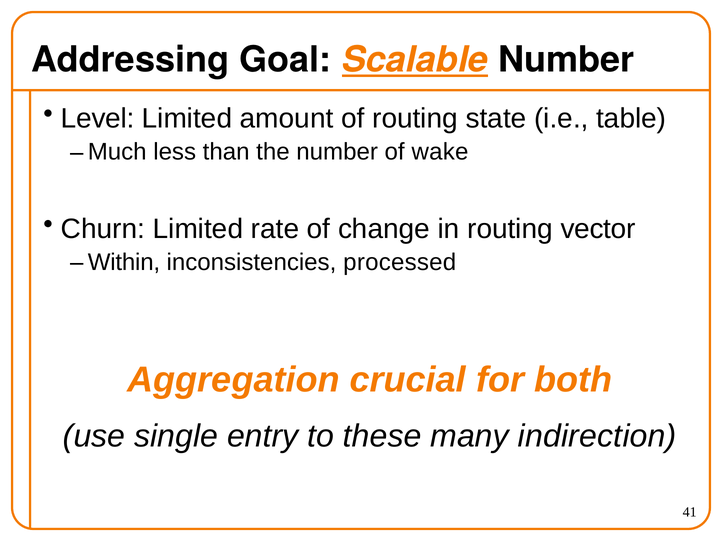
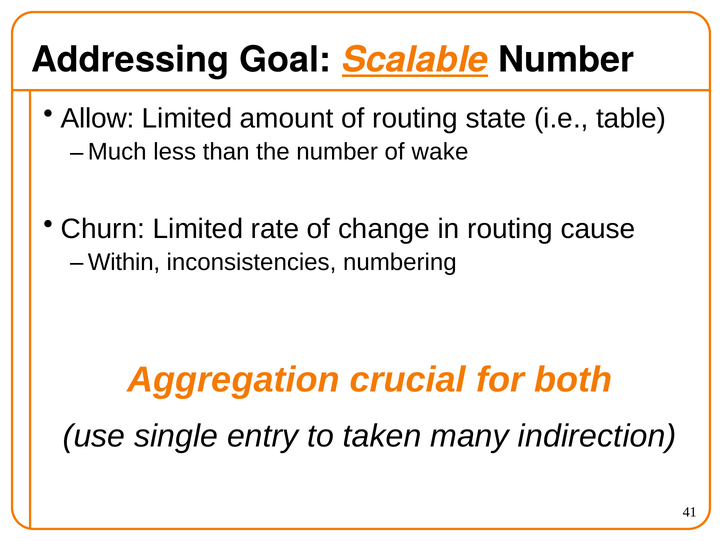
Level: Level -> Allow
vector: vector -> cause
processed: processed -> numbering
these: these -> taken
